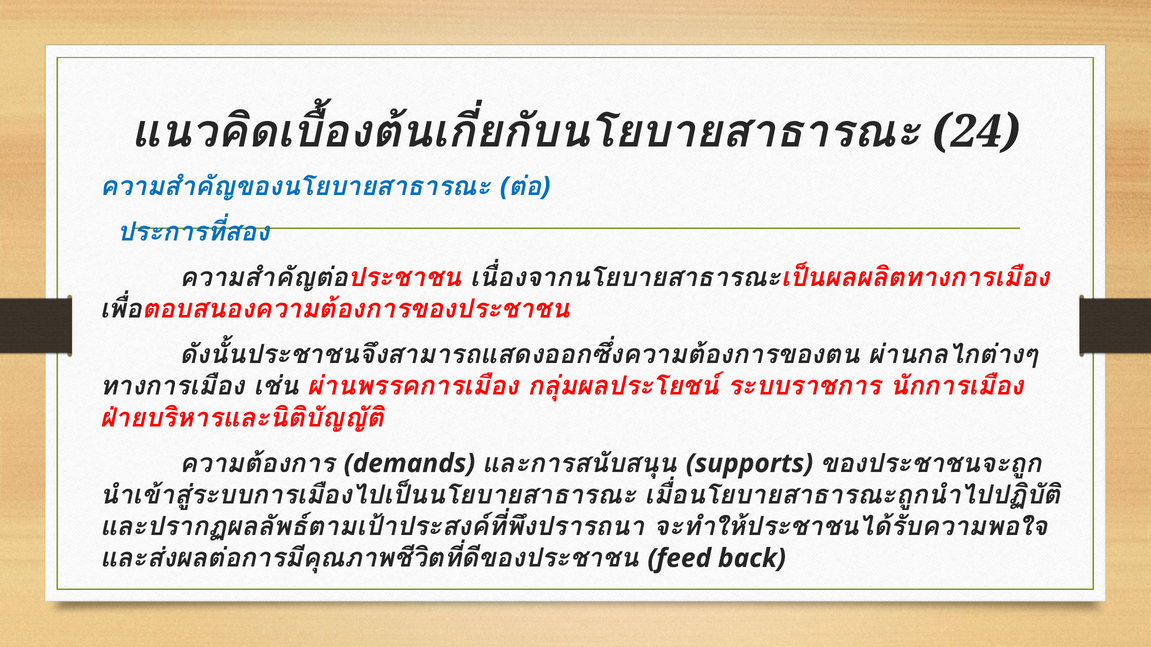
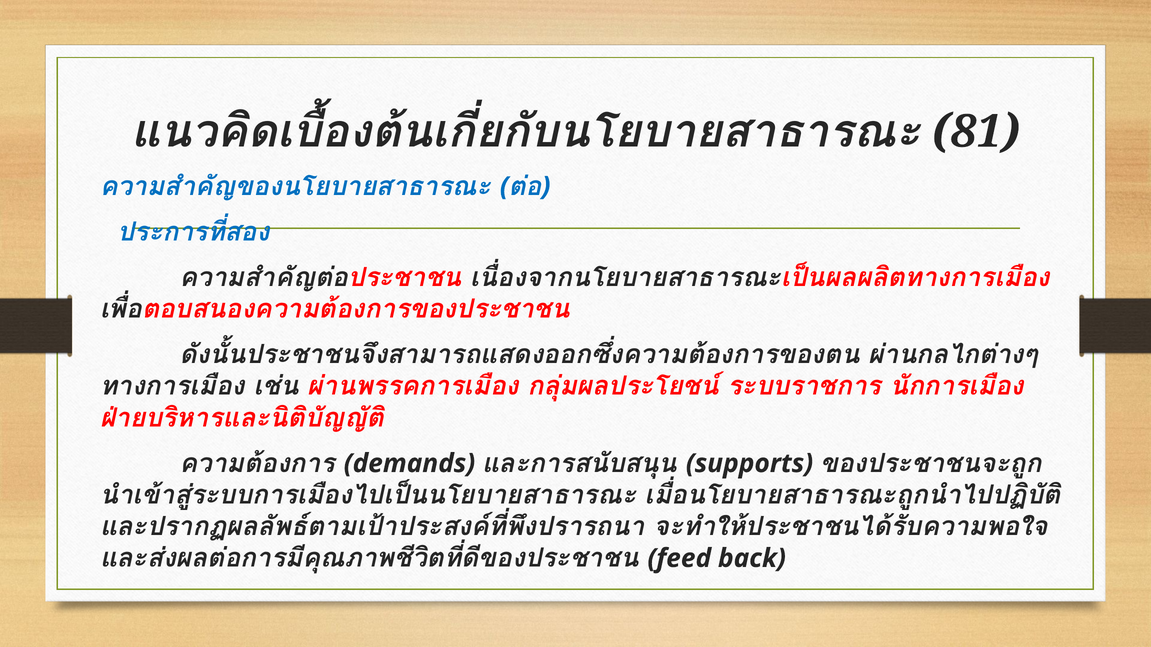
24: 24 -> 81
